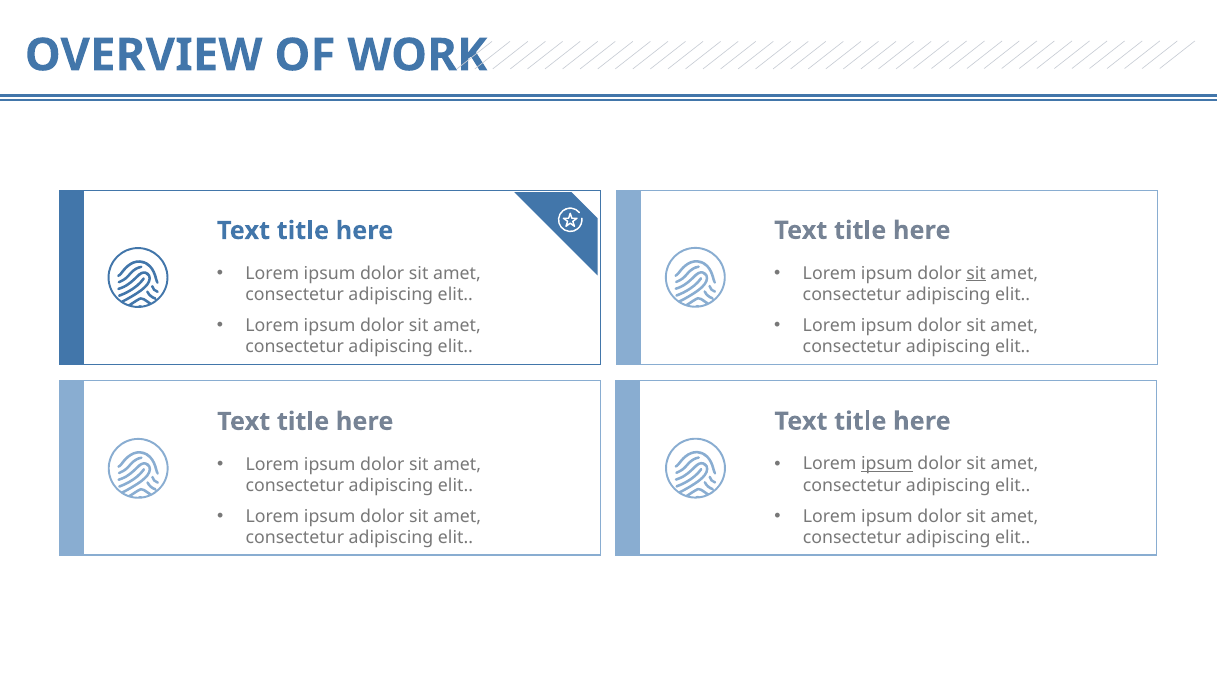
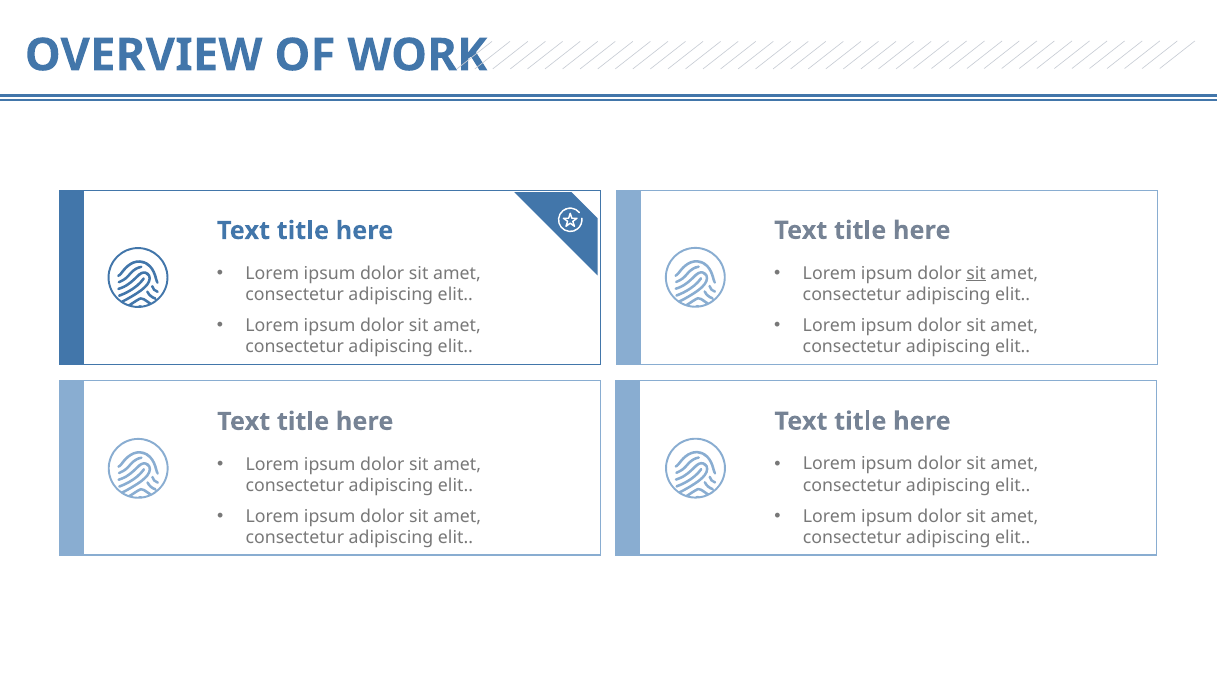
ipsum at (887, 464) underline: present -> none
